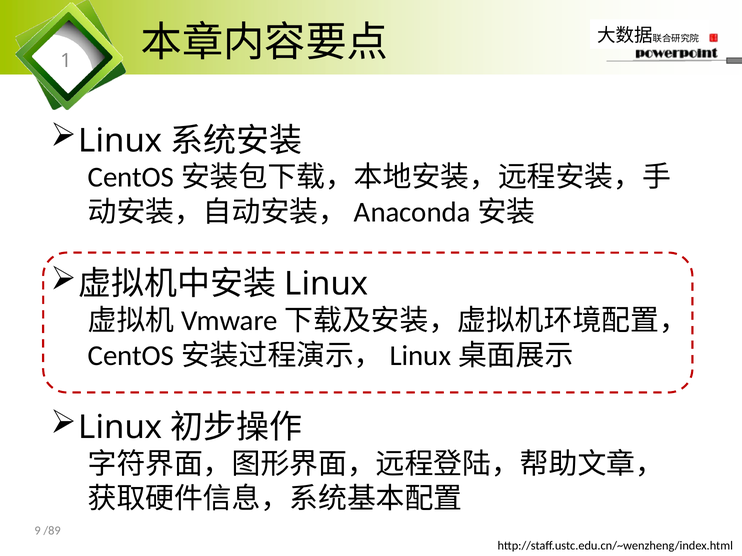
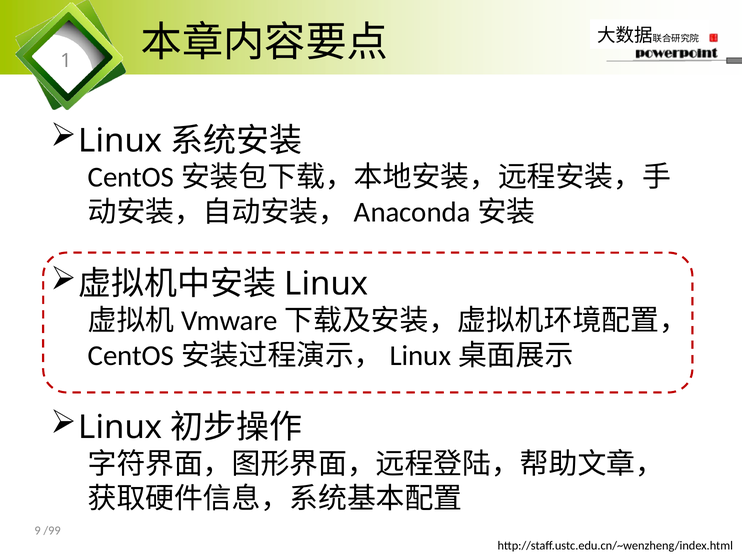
/89: /89 -> /99
